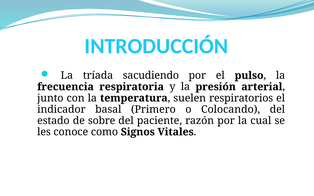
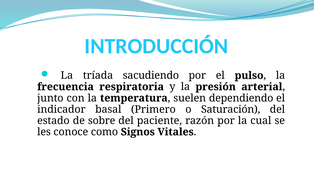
respiratorios: respiratorios -> dependiendo
Colocando: Colocando -> Saturación
